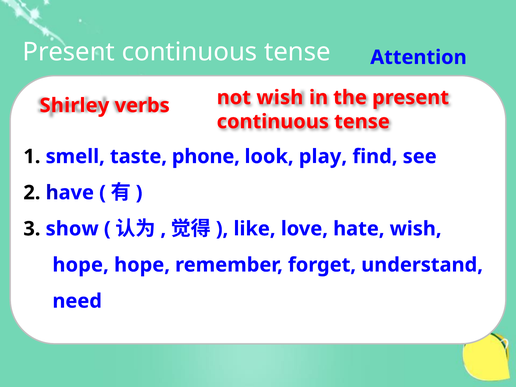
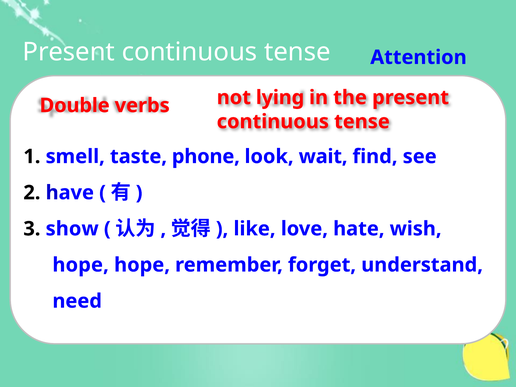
Shirley: Shirley -> Double
not wish: wish -> lying
play: play -> wait
